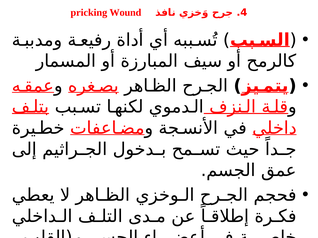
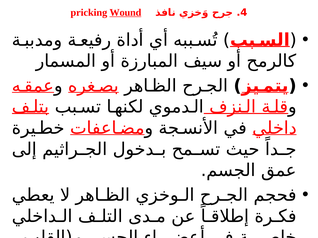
Wound underline: none -> present
